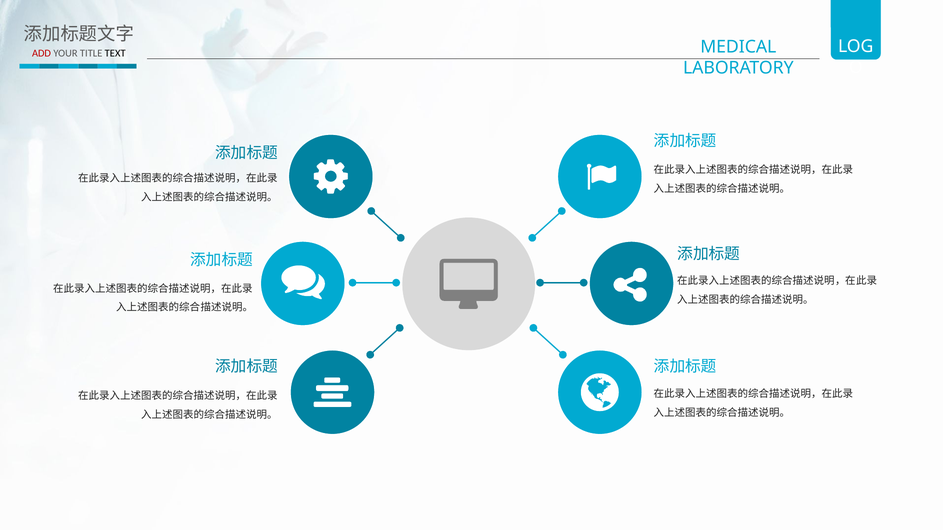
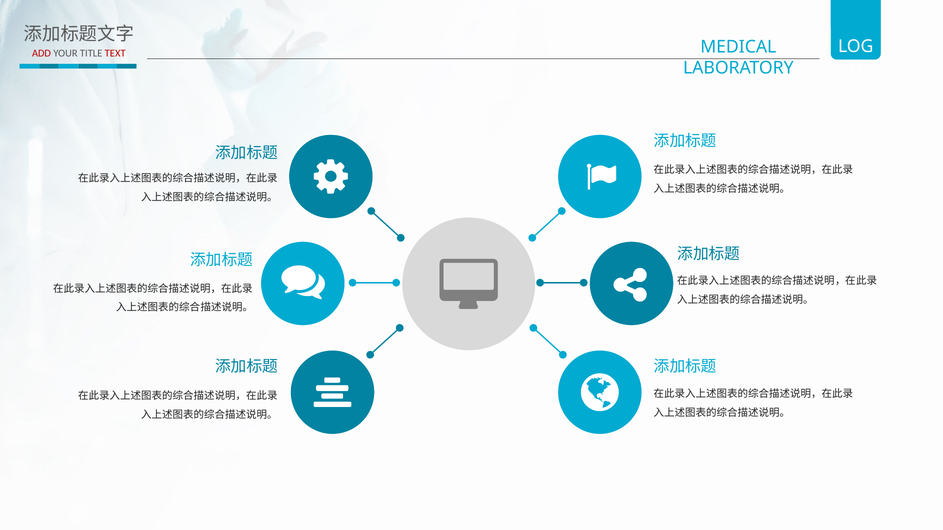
TEXT colour: black -> red
